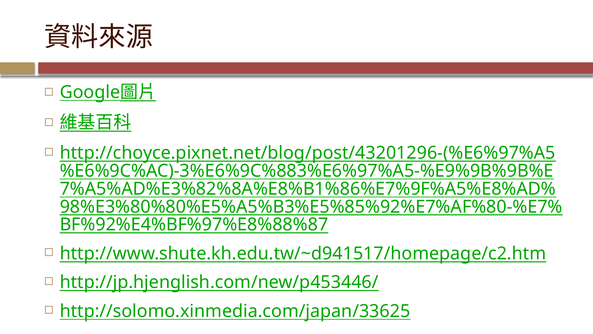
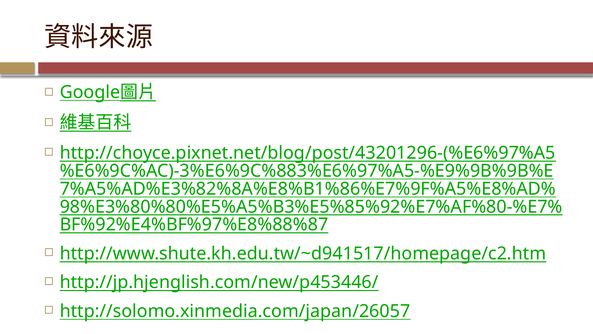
http://solomo.xinmedia.com/japan/33625: http://solomo.xinmedia.com/japan/33625 -> http://solomo.xinmedia.com/japan/26057
